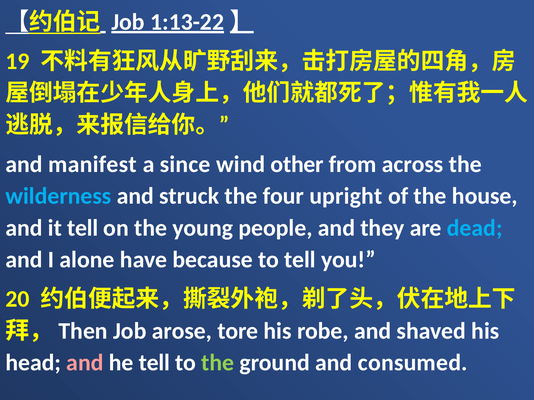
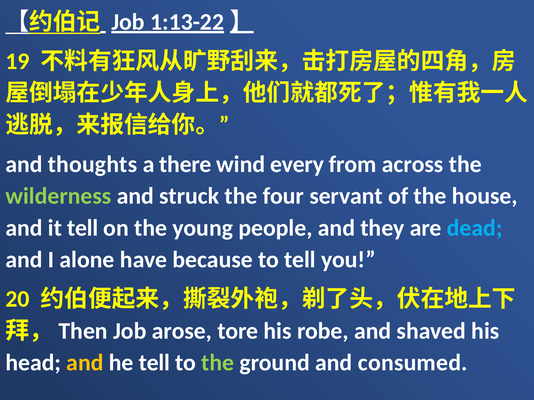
manifest: manifest -> thoughts
since: since -> there
other: other -> every
wilderness colour: light blue -> light green
upright: upright -> servant
and at (85, 363) colour: pink -> yellow
